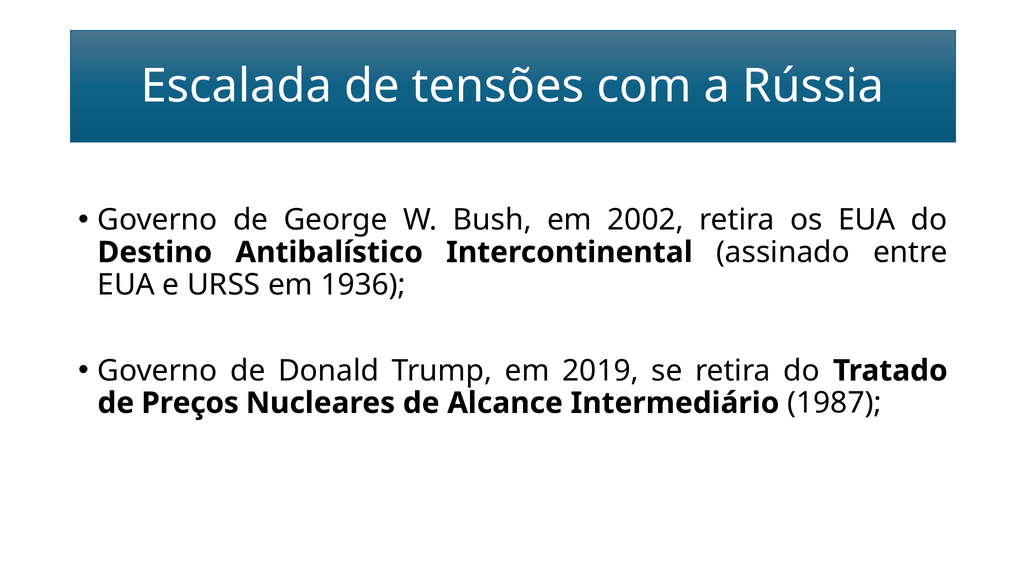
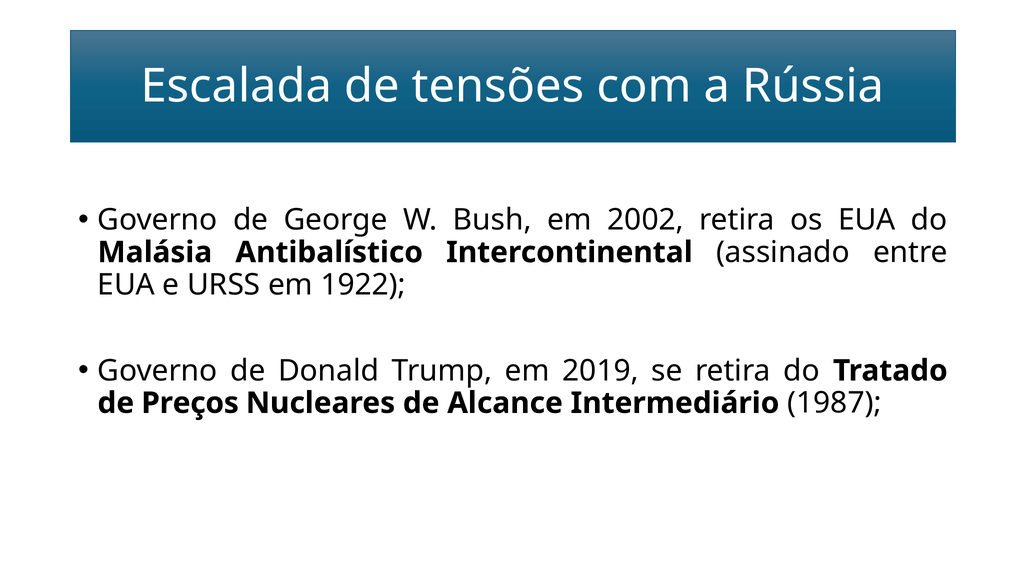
Destino: Destino -> Malásia
1936: 1936 -> 1922
